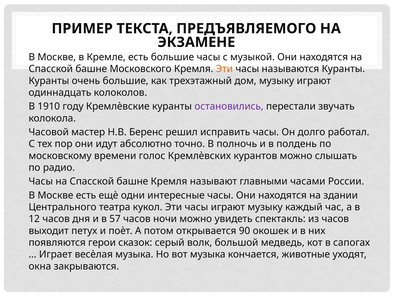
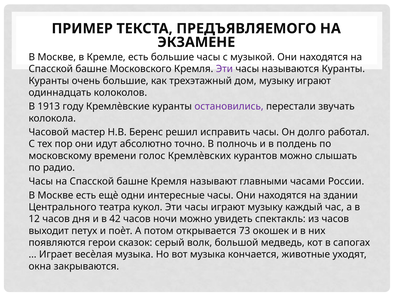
Эти at (224, 69) colour: orange -> purple
1910: 1910 -> 1913
57: 57 -> 42
90: 90 -> 73
